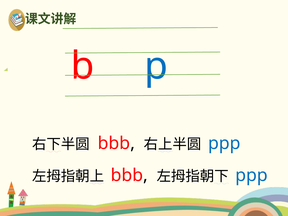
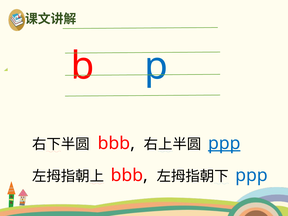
ppp at (224, 143) underline: none -> present
